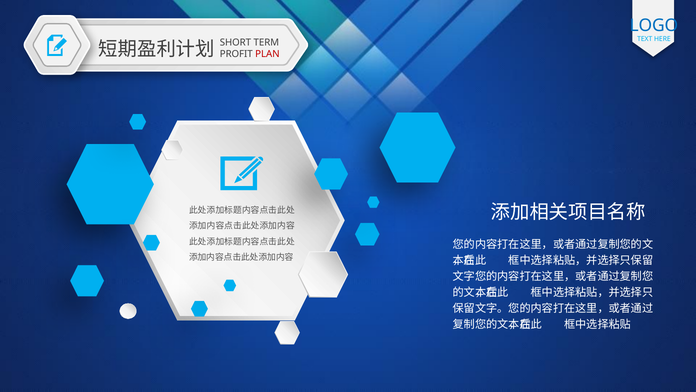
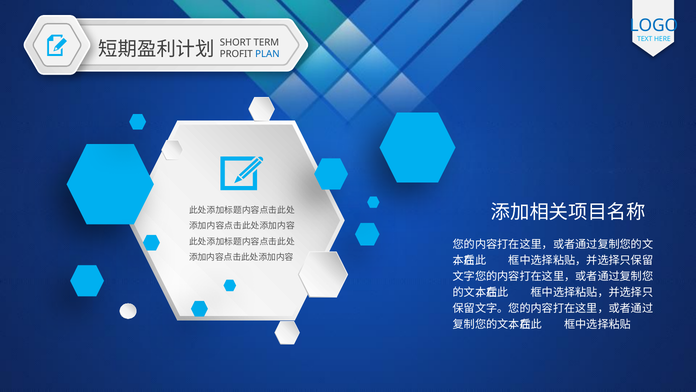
PLAN colour: red -> blue
